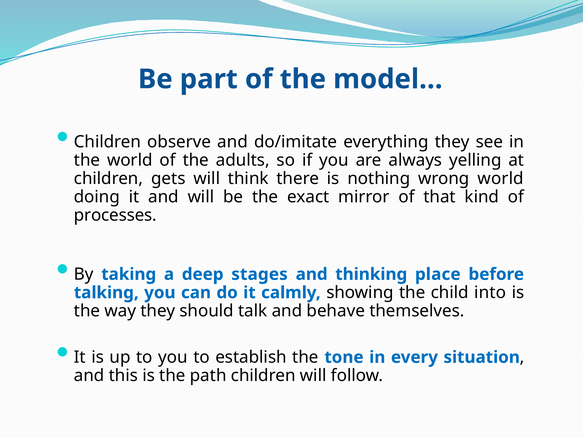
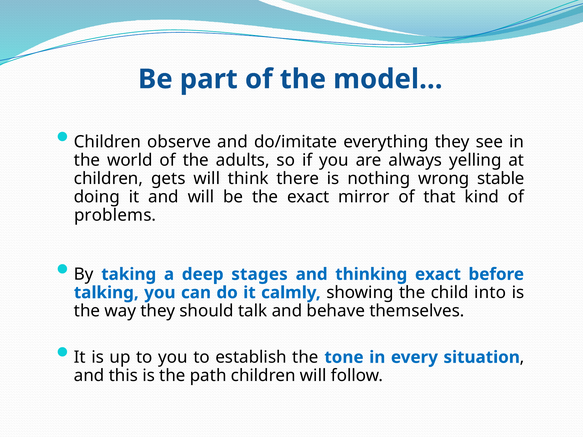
wrong world: world -> stable
processes: processes -> problems
thinking place: place -> exact
